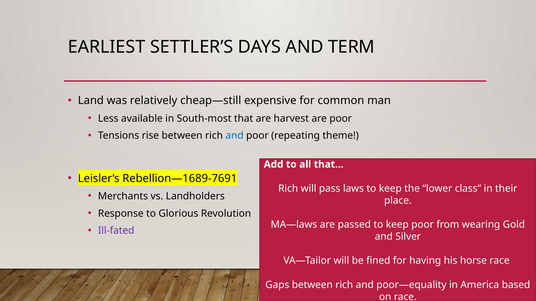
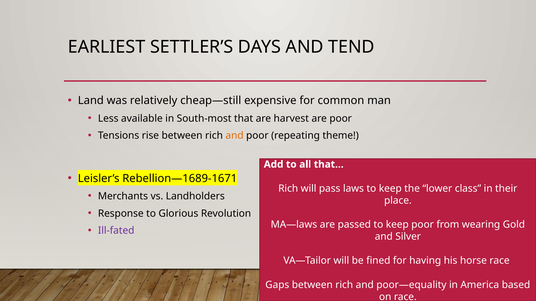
TERM: TERM -> TEND
and at (235, 136) colour: blue -> orange
Rebellion—1689-7691: Rebellion—1689-7691 -> Rebellion—1689-1671
